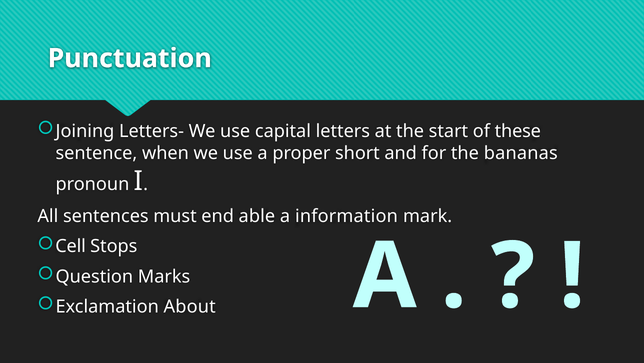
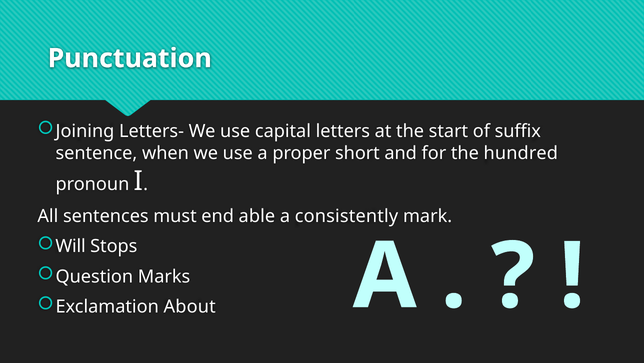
these: these -> suffix
bananas: bananas -> hundred
information: information -> consistently
Cell: Cell -> Will
